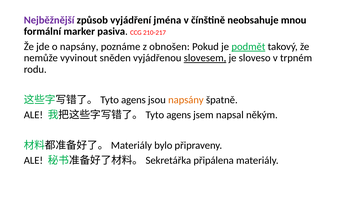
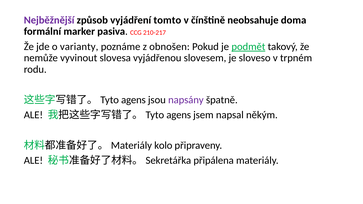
jména: jména -> tomto
mnou: mnou -> doma
o napsány: napsány -> varianty
sněden: sněden -> slovesa
slovesem underline: present -> none
napsány at (186, 100) colour: orange -> purple
bylo: bylo -> kolo
